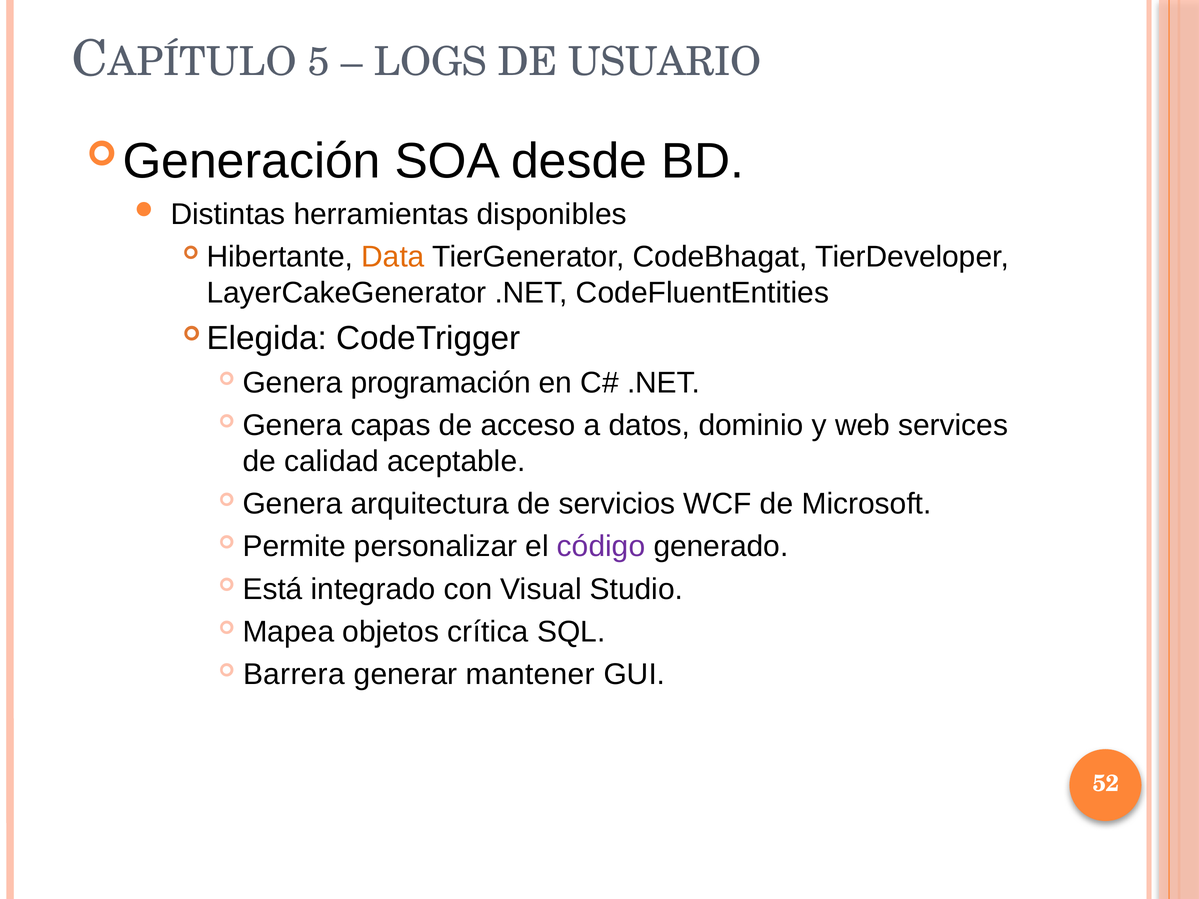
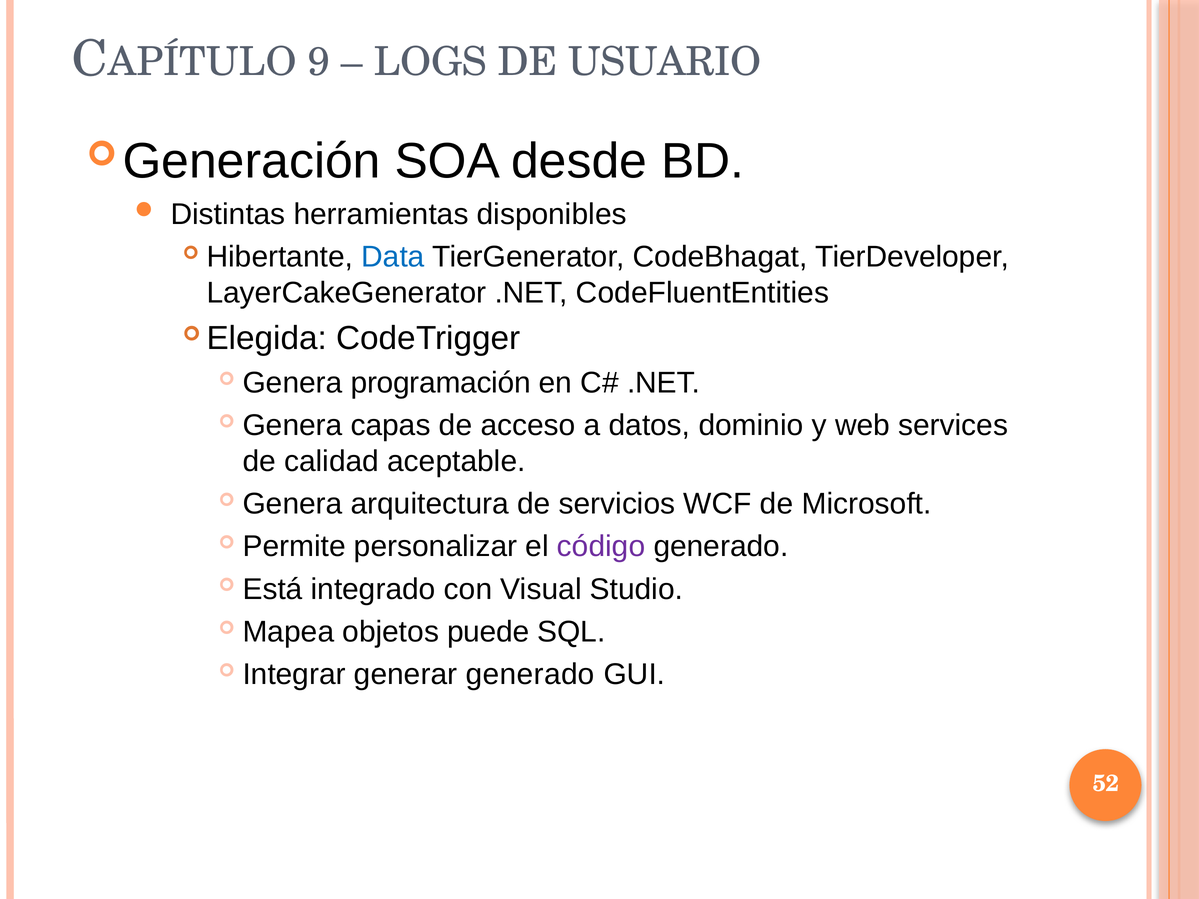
5: 5 -> 9
Data colour: orange -> blue
crítica: crítica -> puede
Barrera: Barrera -> Integrar
generar mantener: mantener -> generado
